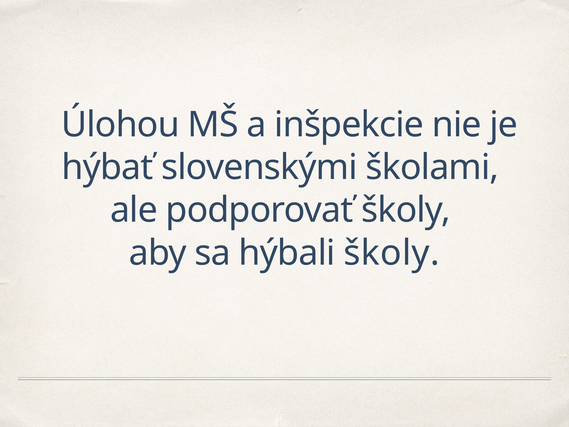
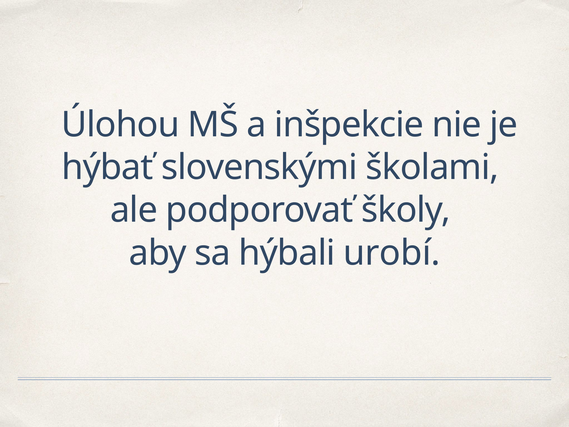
hýbali školy: školy -> urobí
